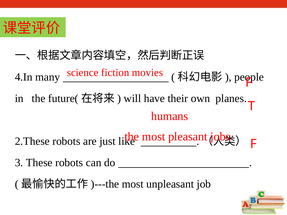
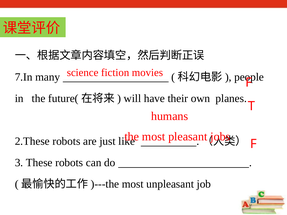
4.In: 4.In -> 7.In
